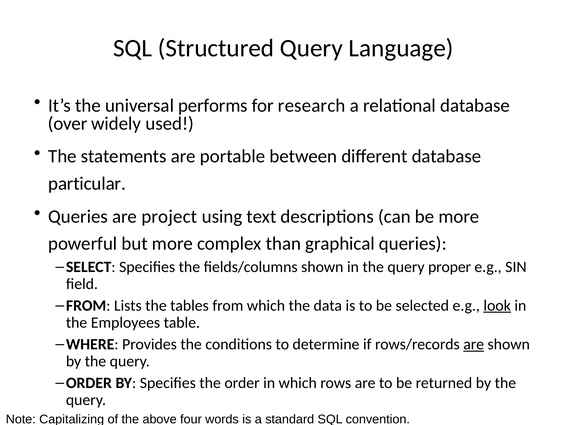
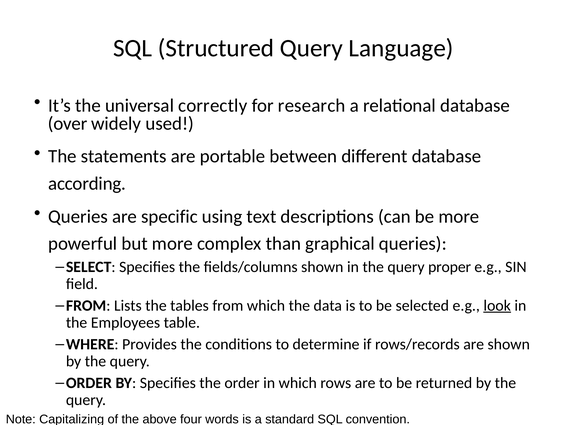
performs: performs -> correctly
particular: particular -> according
project: project -> specific
are at (474, 344) underline: present -> none
